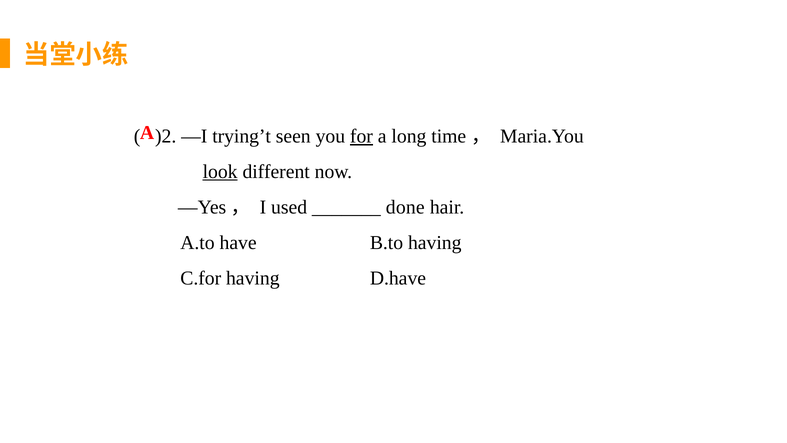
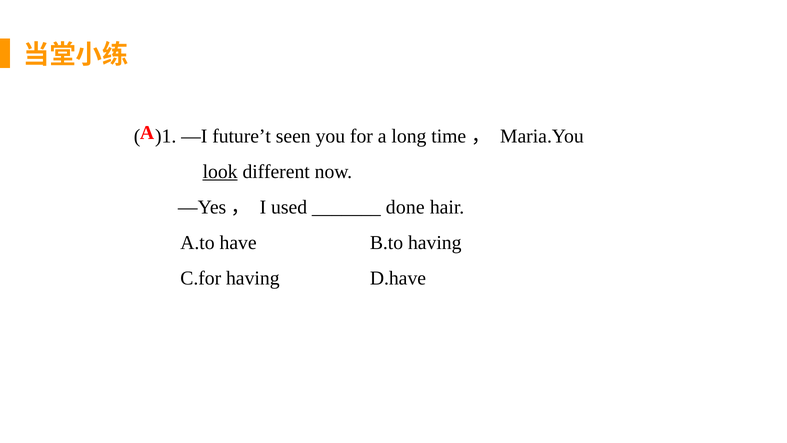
)2: )2 -> )1
trying’t: trying’t -> future’t
for underline: present -> none
